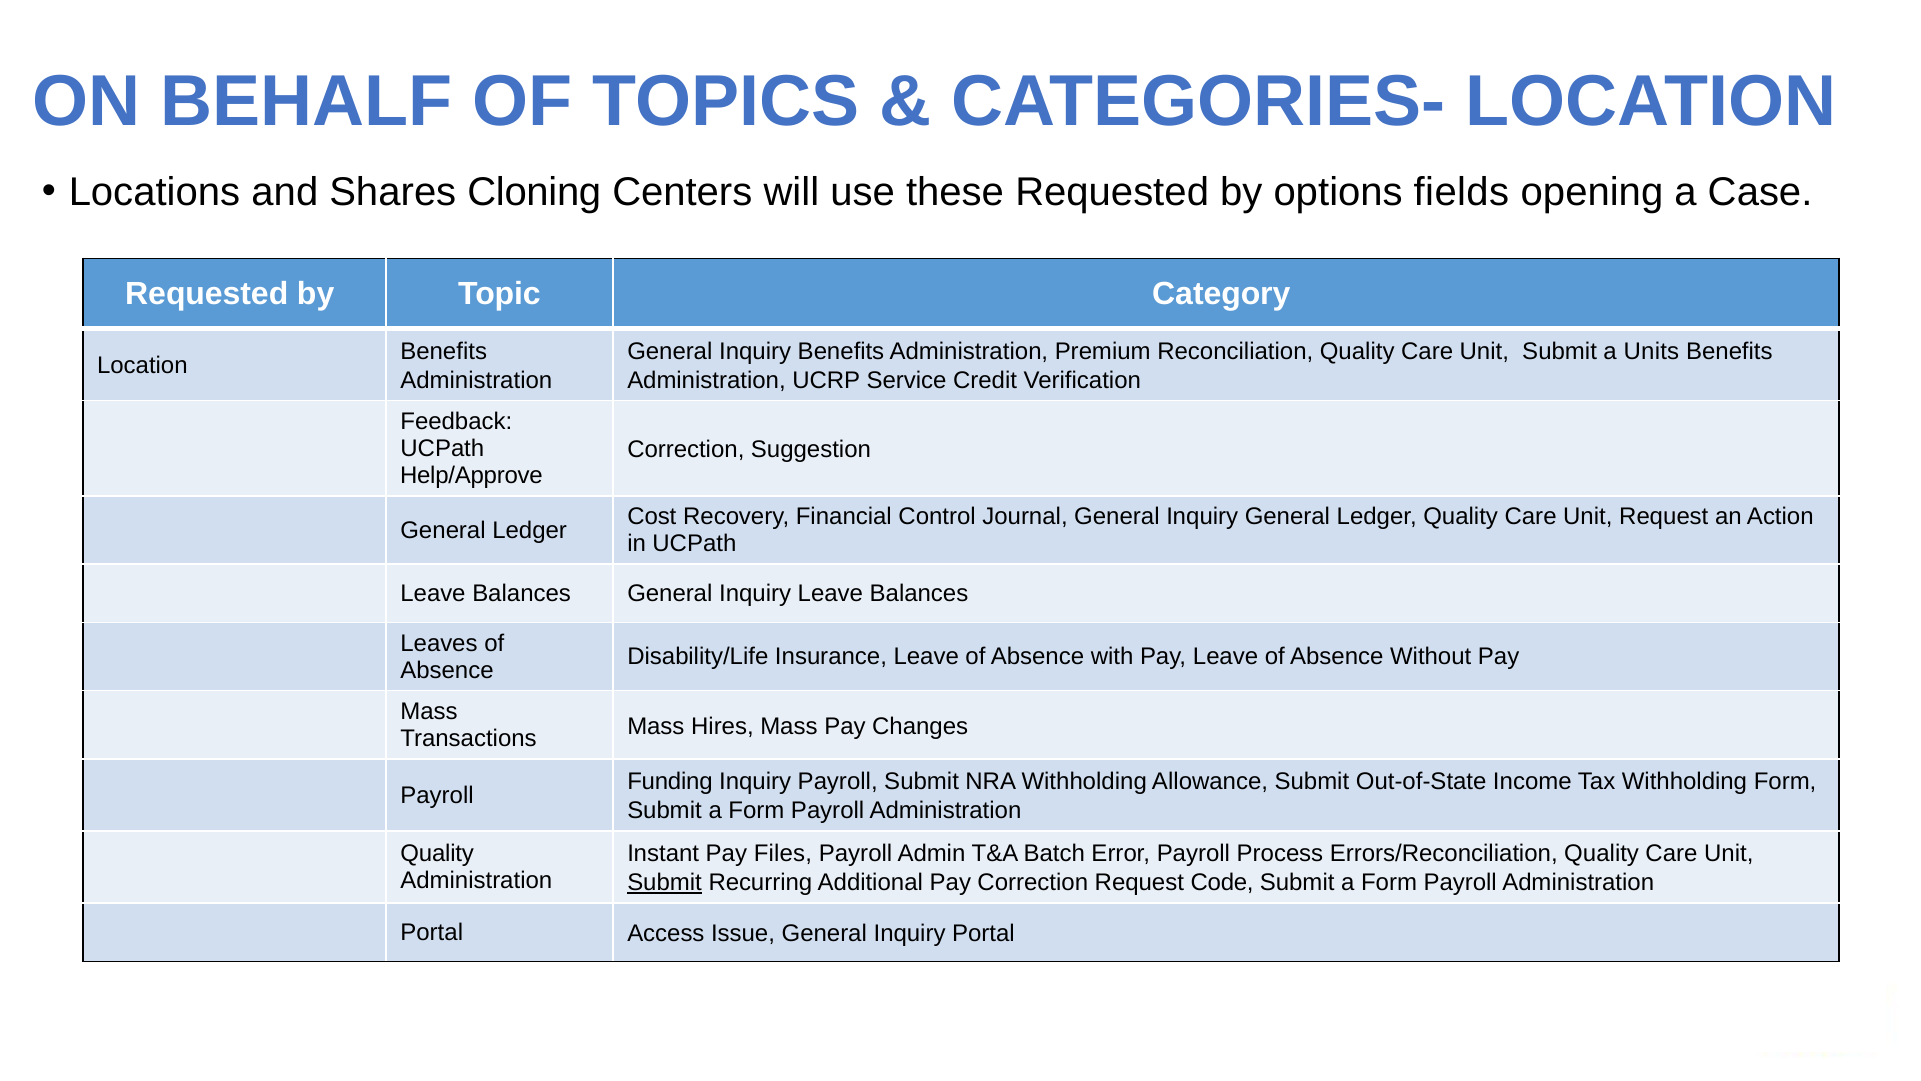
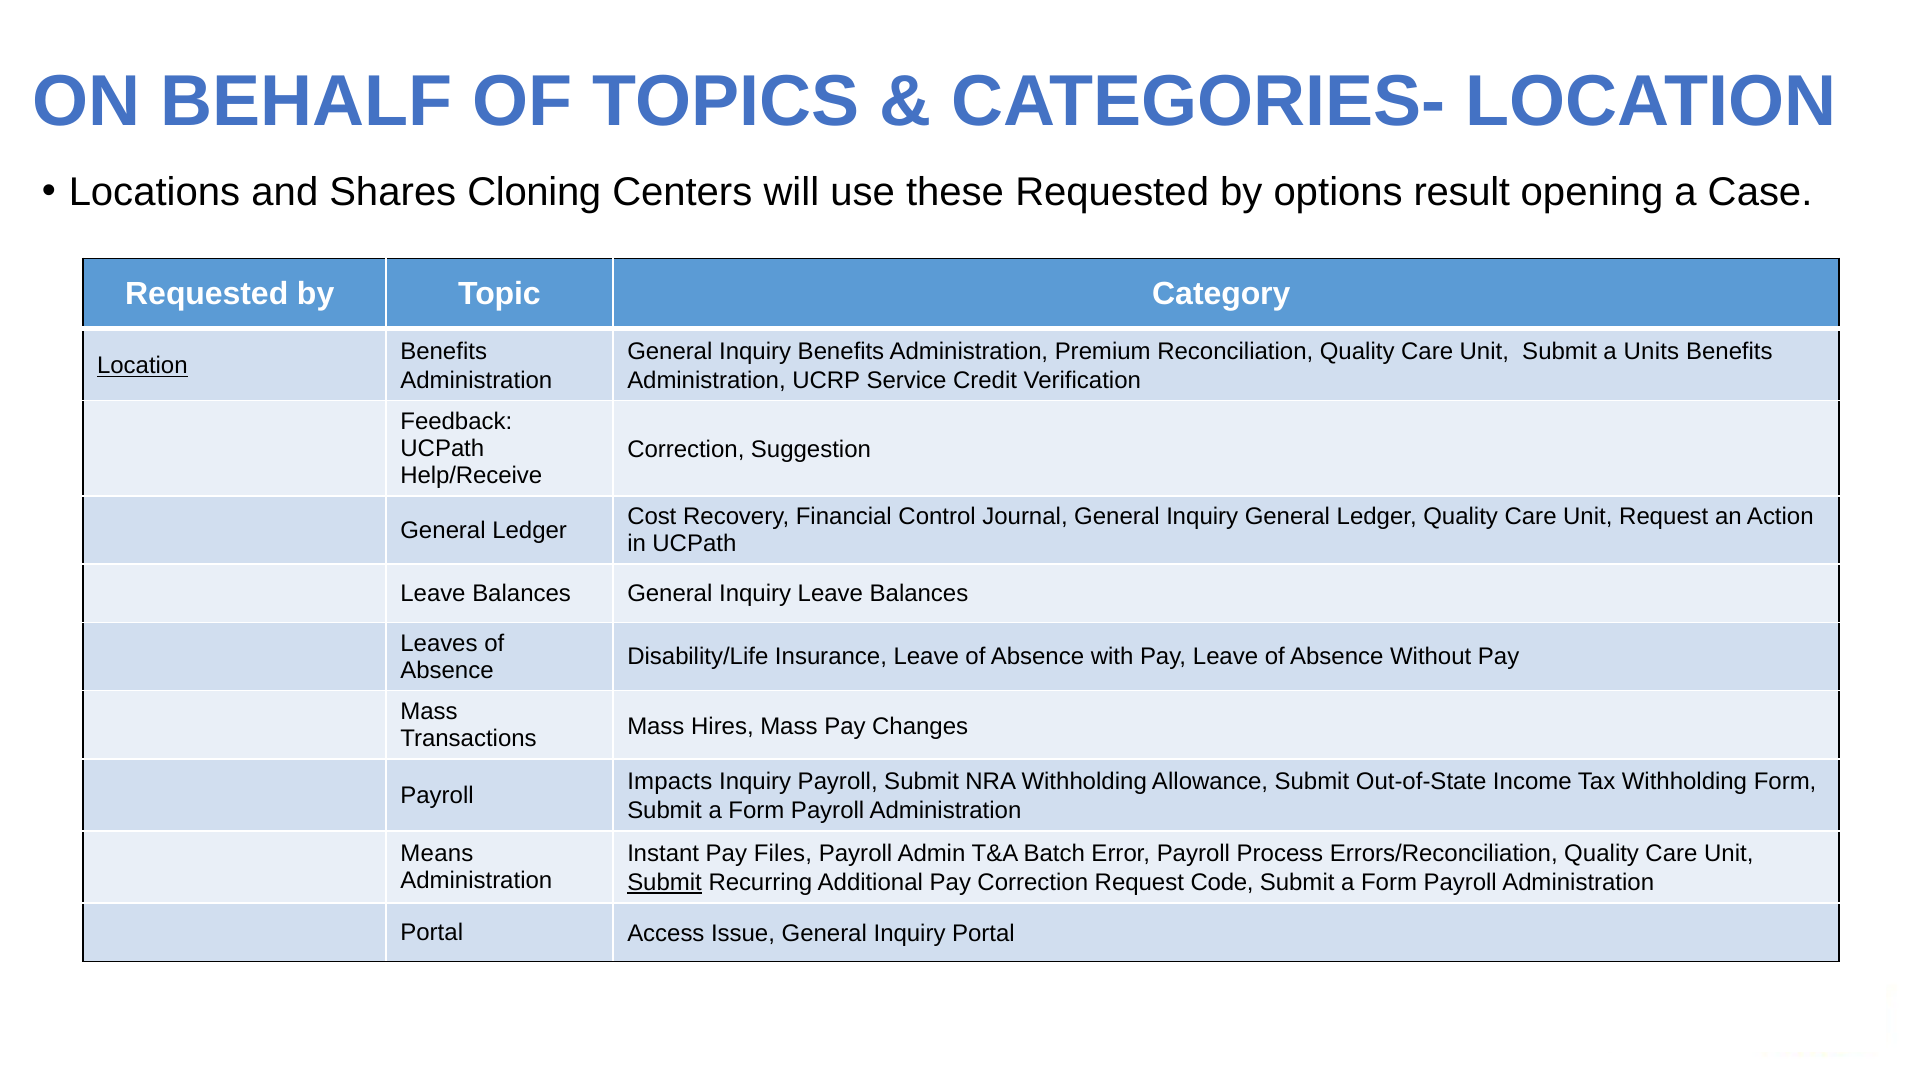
fields: fields -> result
Location at (142, 366) underline: none -> present
Help/Approve: Help/Approve -> Help/Receive
Funding: Funding -> Impacts
Quality at (437, 854): Quality -> Means
